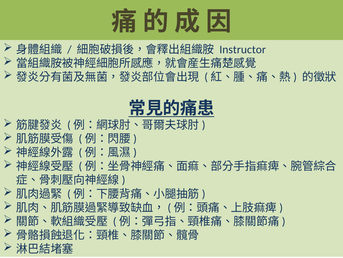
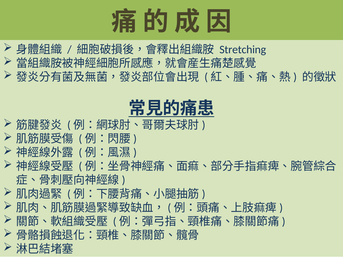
Instructor: Instructor -> Stretching
